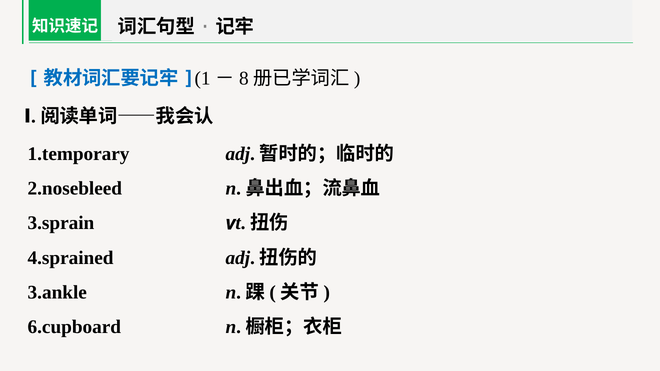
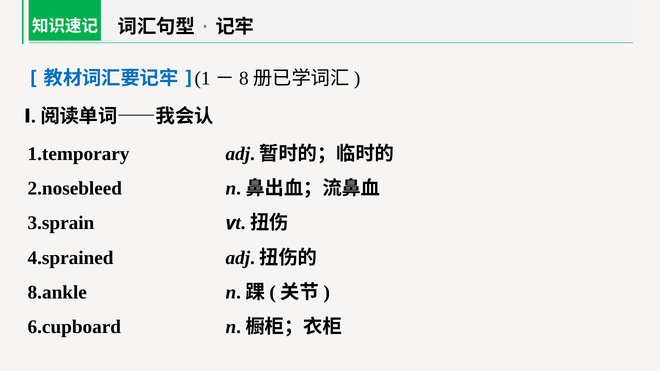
3.ankle: 3.ankle -> 8.ankle
